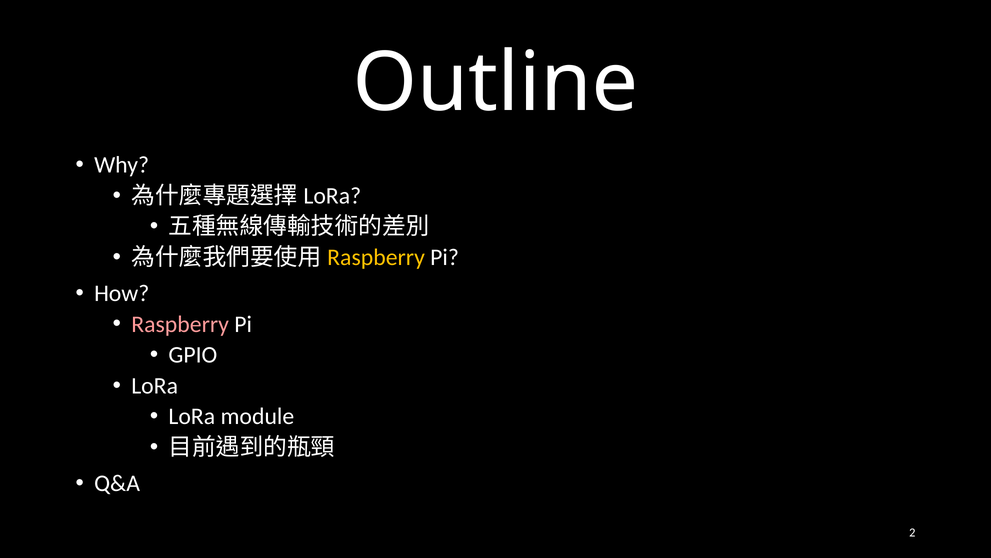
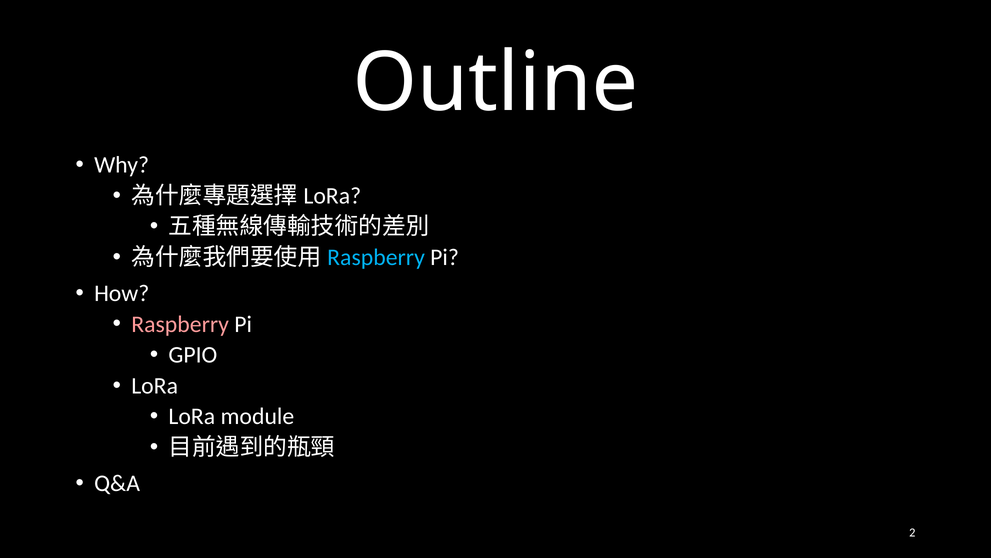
Raspberry at (376, 257) colour: yellow -> light blue
